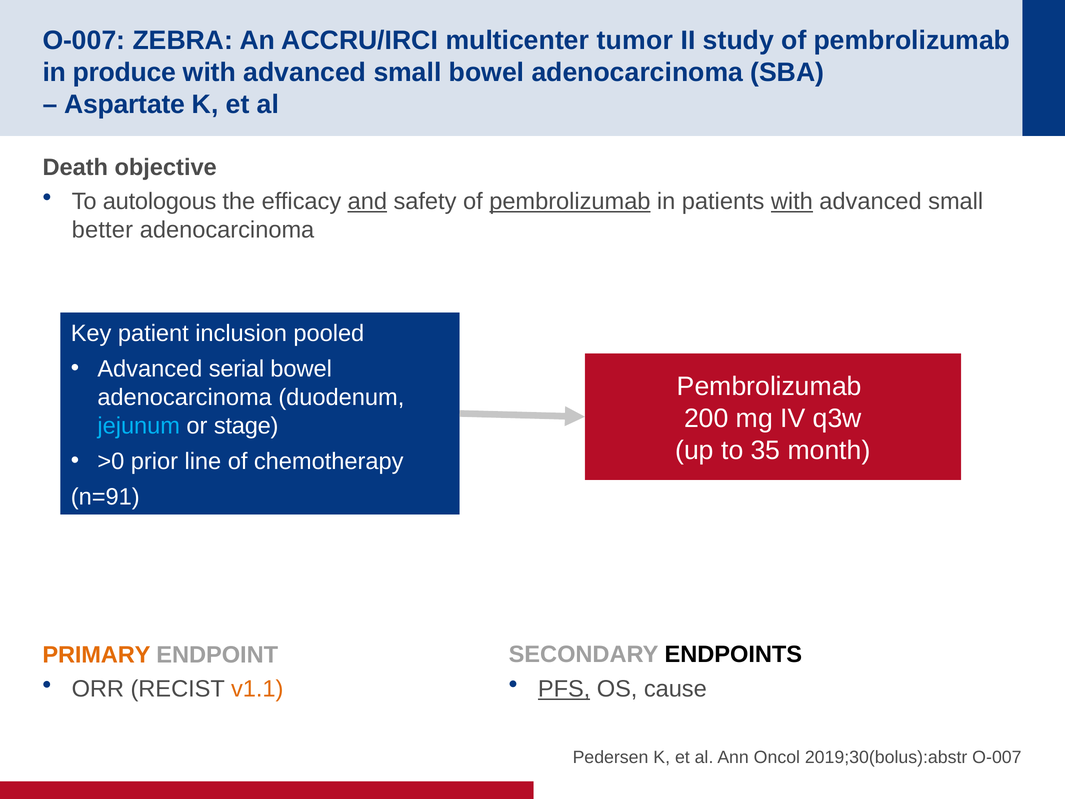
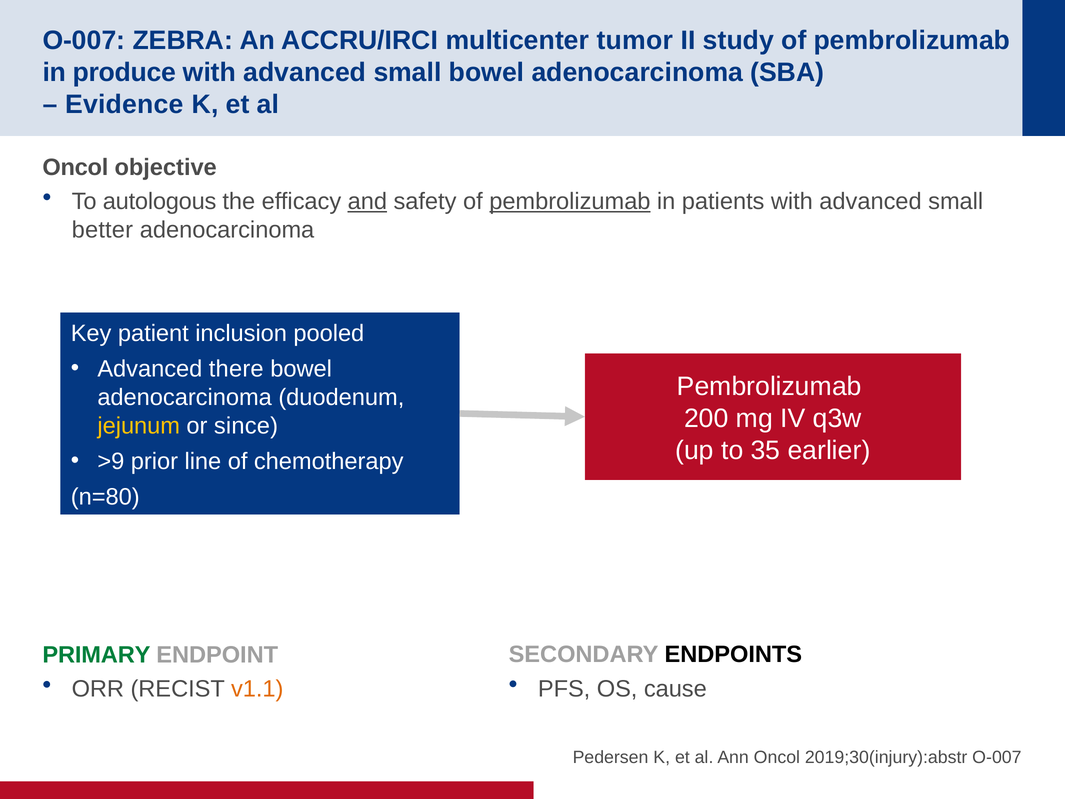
Aspartate: Aspartate -> Evidence
Death at (75, 167): Death -> Oncol
with at (792, 202) underline: present -> none
serial: serial -> there
jejunum colour: light blue -> yellow
stage: stage -> since
month: month -> earlier
>0: >0 -> >9
n=91: n=91 -> n=80
PRIMARY colour: orange -> green
PFS underline: present -> none
2019;30(bolus):abstr: 2019;30(bolus):abstr -> 2019;30(injury):abstr
